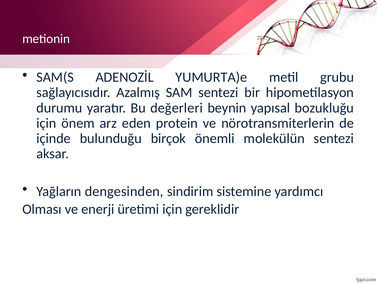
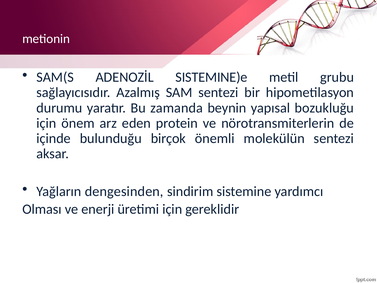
YUMURTA)e: YUMURTA)e -> SISTEMINE)e
değerleri: değerleri -> zamanda
